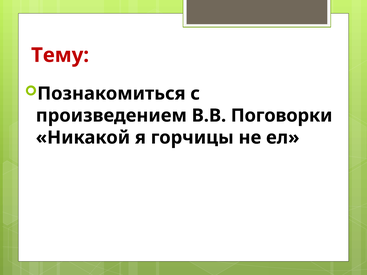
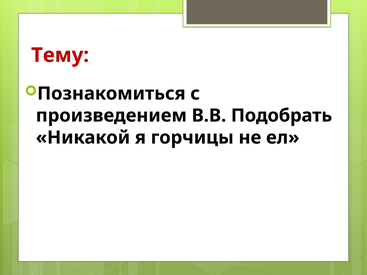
Поговорки: Поговорки -> Подобрать
